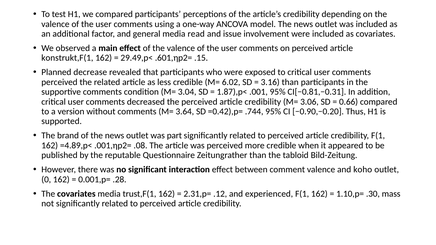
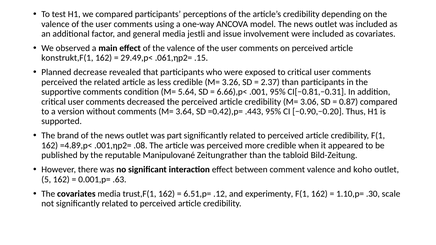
read: read -> jestli
.601,ηp2=: .601,ηp2= -> .061,ηp2=
6.02: 6.02 -> 3.26
3.16: 3.16 -> 2.37
3.04: 3.04 -> 5.64
1.87),p<: 1.87),p< -> 6.66),p<
0.66: 0.66 -> 0.87
.744: .744 -> .443
Questionnaire: Questionnaire -> Manipulované
0: 0 -> 5
.28: .28 -> .63
2.31,p=: 2.31,p= -> 6.51,p=
experienced: experienced -> experimenty
mass: mass -> scale
